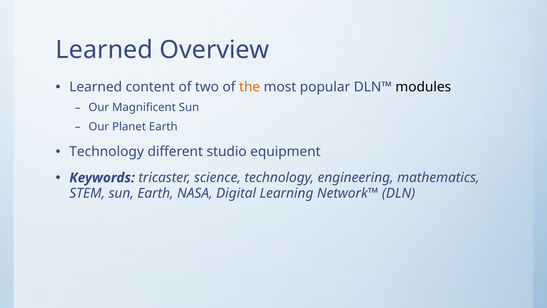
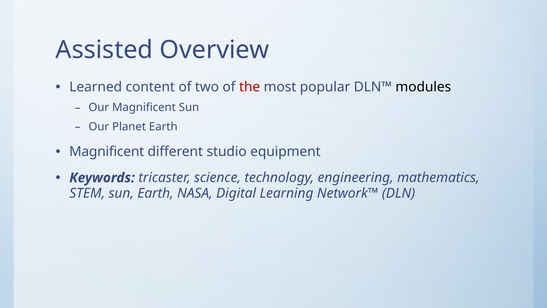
Learned at (104, 50): Learned -> Assisted
the colour: orange -> red
Technology at (107, 151): Technology -> Magnificent
